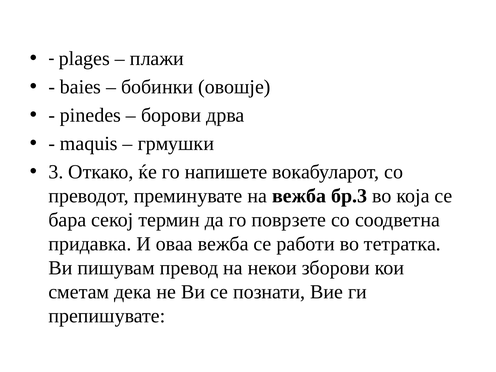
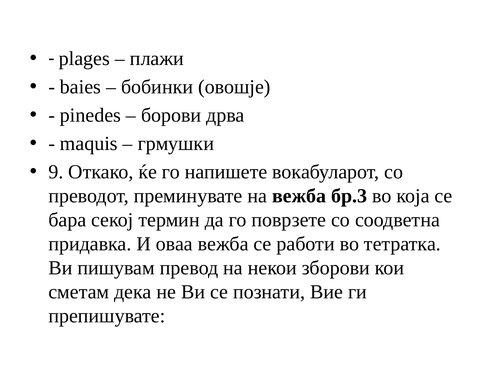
3: 3 -> 9
